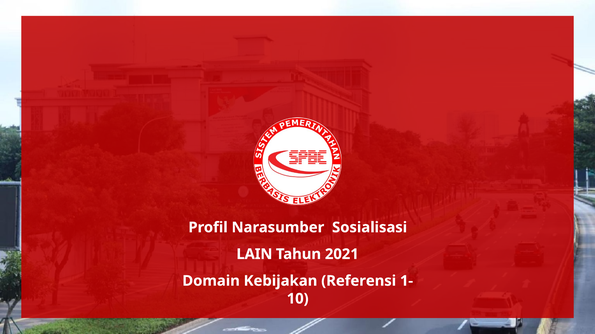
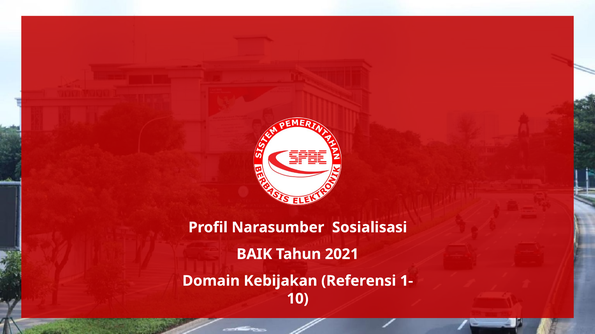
LAIN: LAIN -> BAIK
